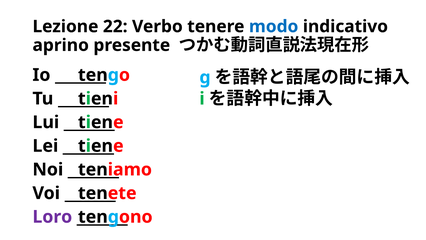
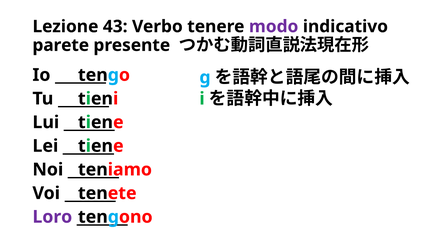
22: 22 -> 43
modo colour: blue -> purple
aprino: aprino -> parete
